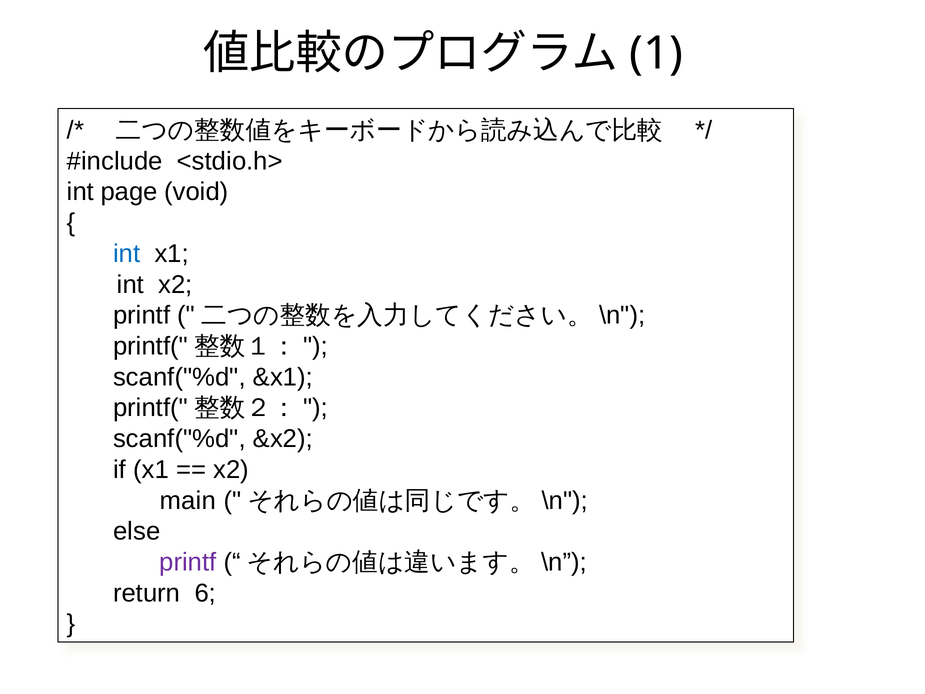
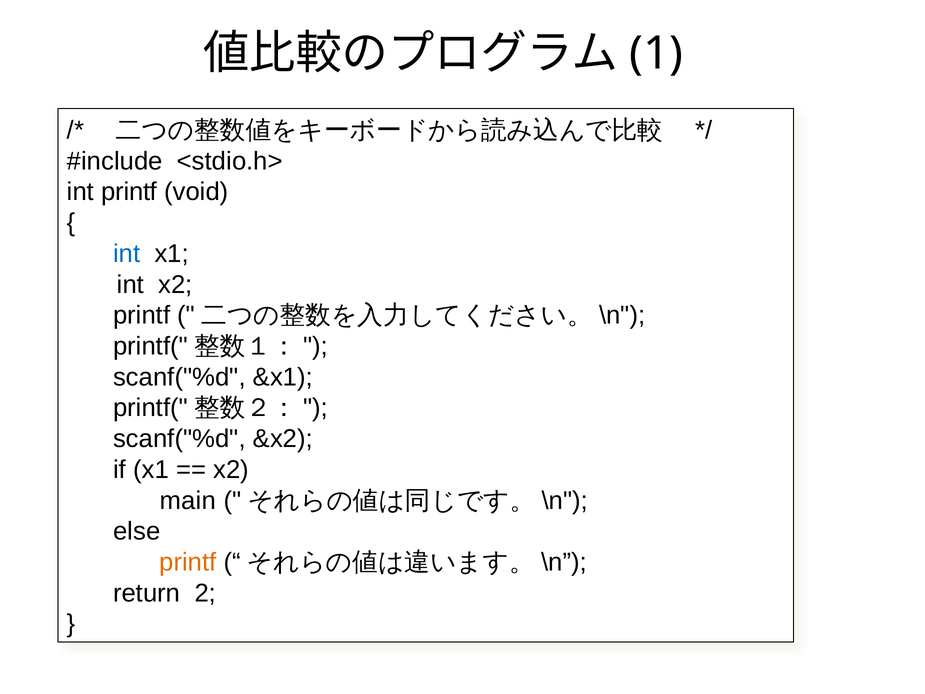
int page: page -> printf
printf at (188, 562) colour: purple -> orange
6: 6 -> 2
